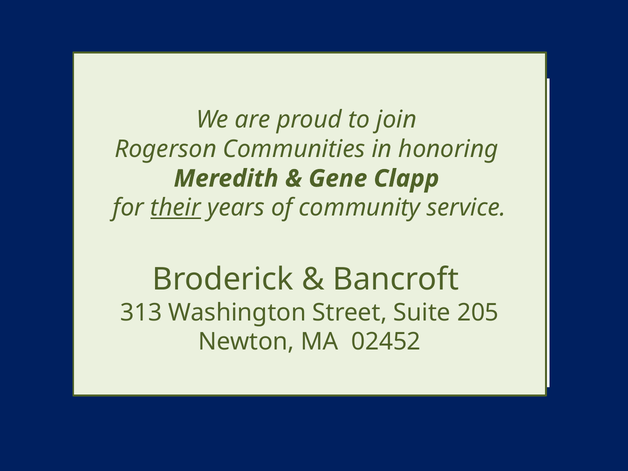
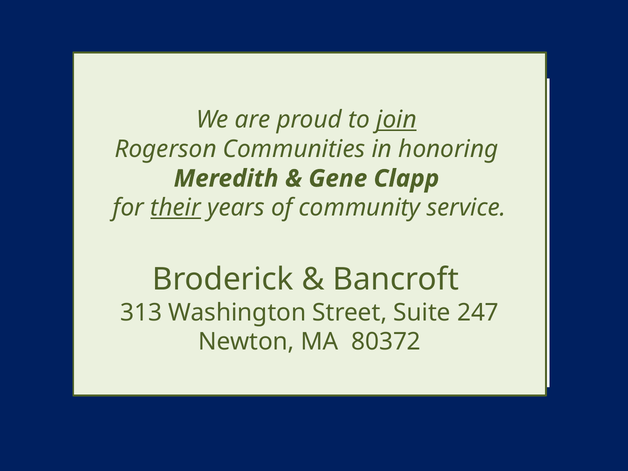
join underline: none -> present
205: 205 -> 247
02452: 02452 -> 80372
